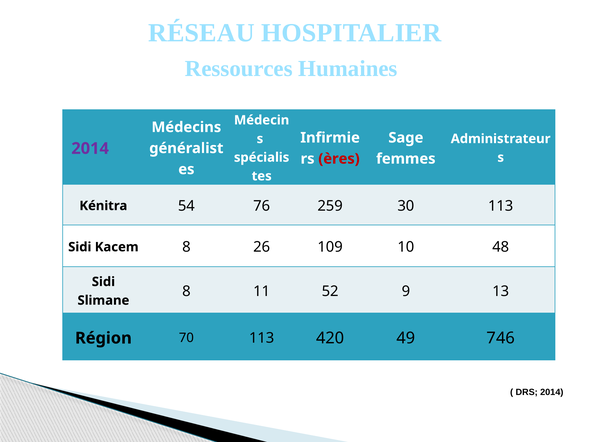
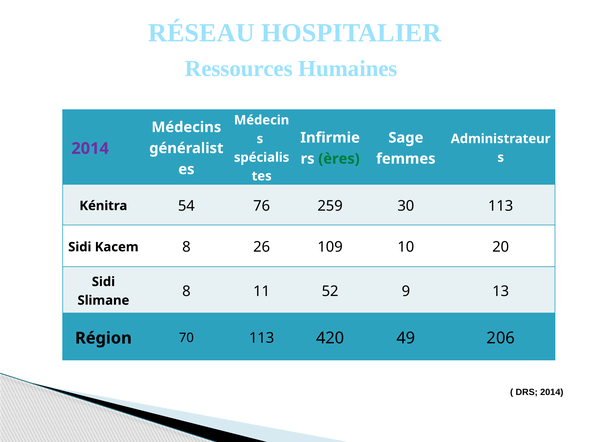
ères colour: red -> green
48: 48 -> 20
746: 746 -> 206
